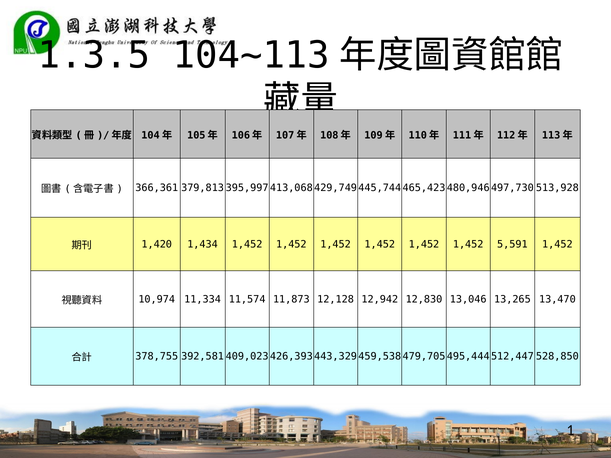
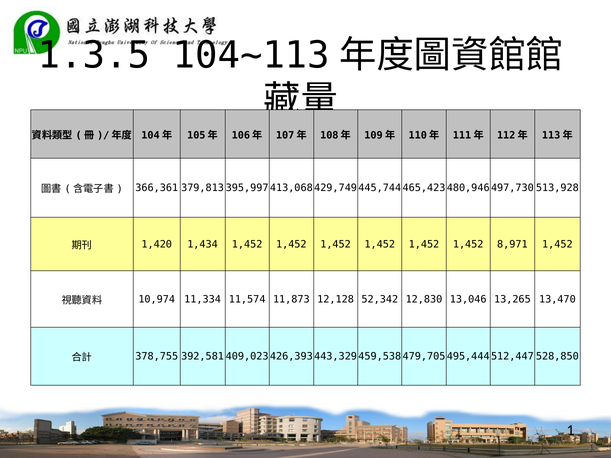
5,591: 5,591 -> 8,971
12,942: 12,942 -> 52,342
